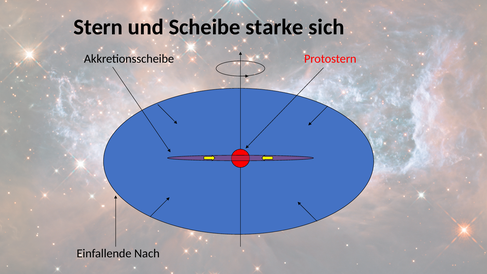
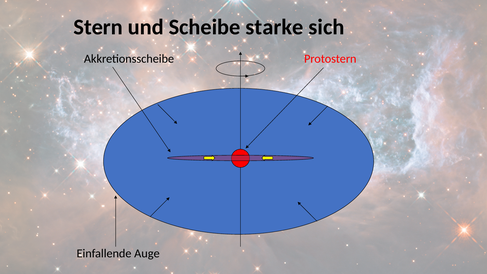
Nach: Nach -> Auge
